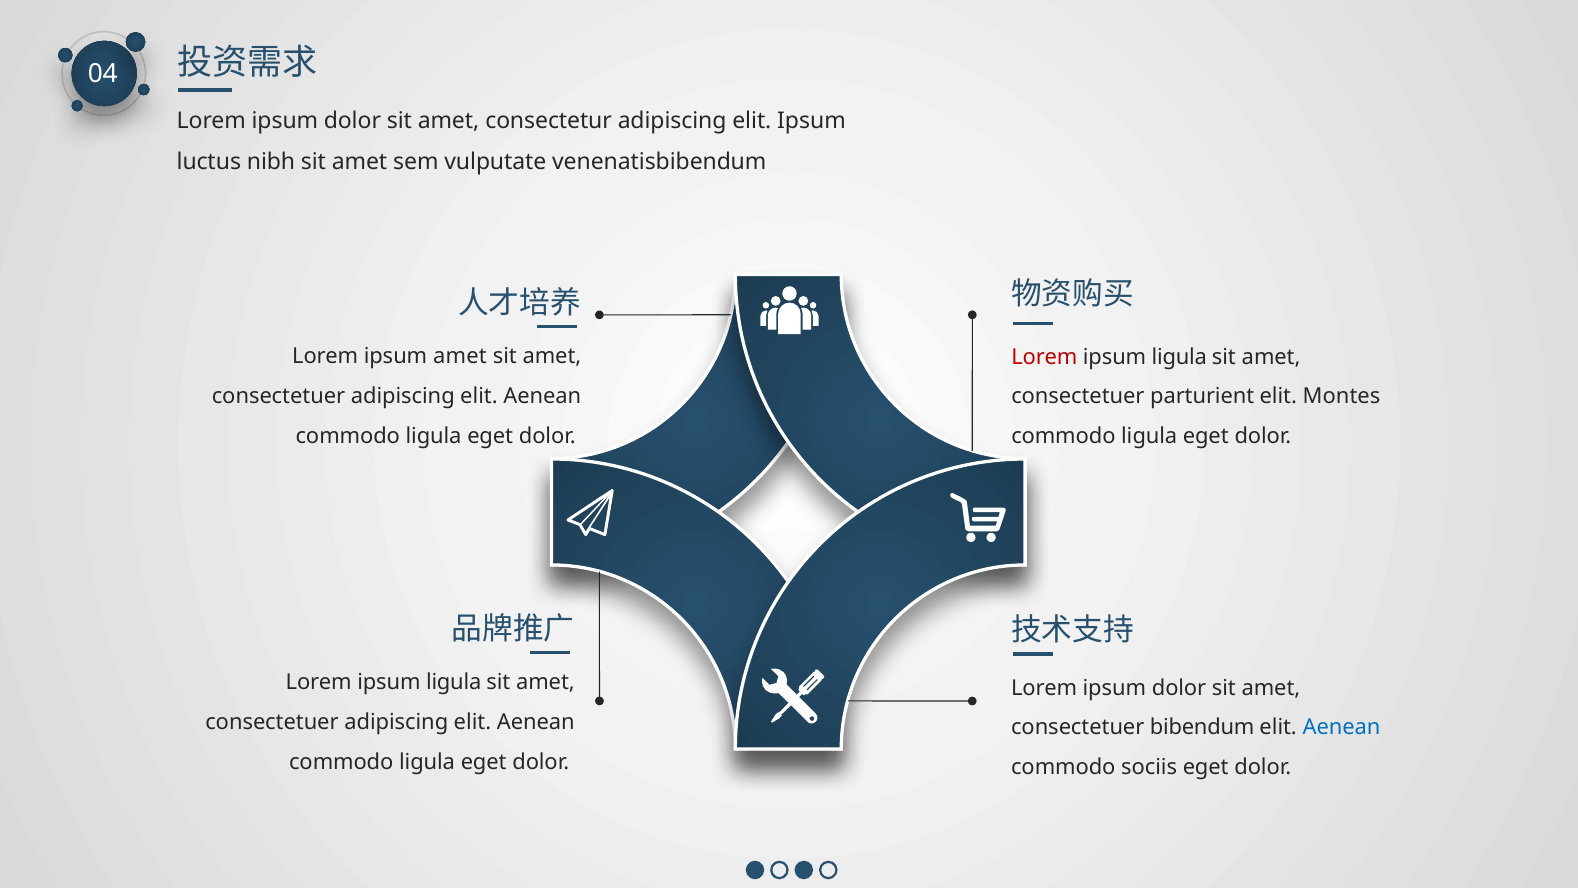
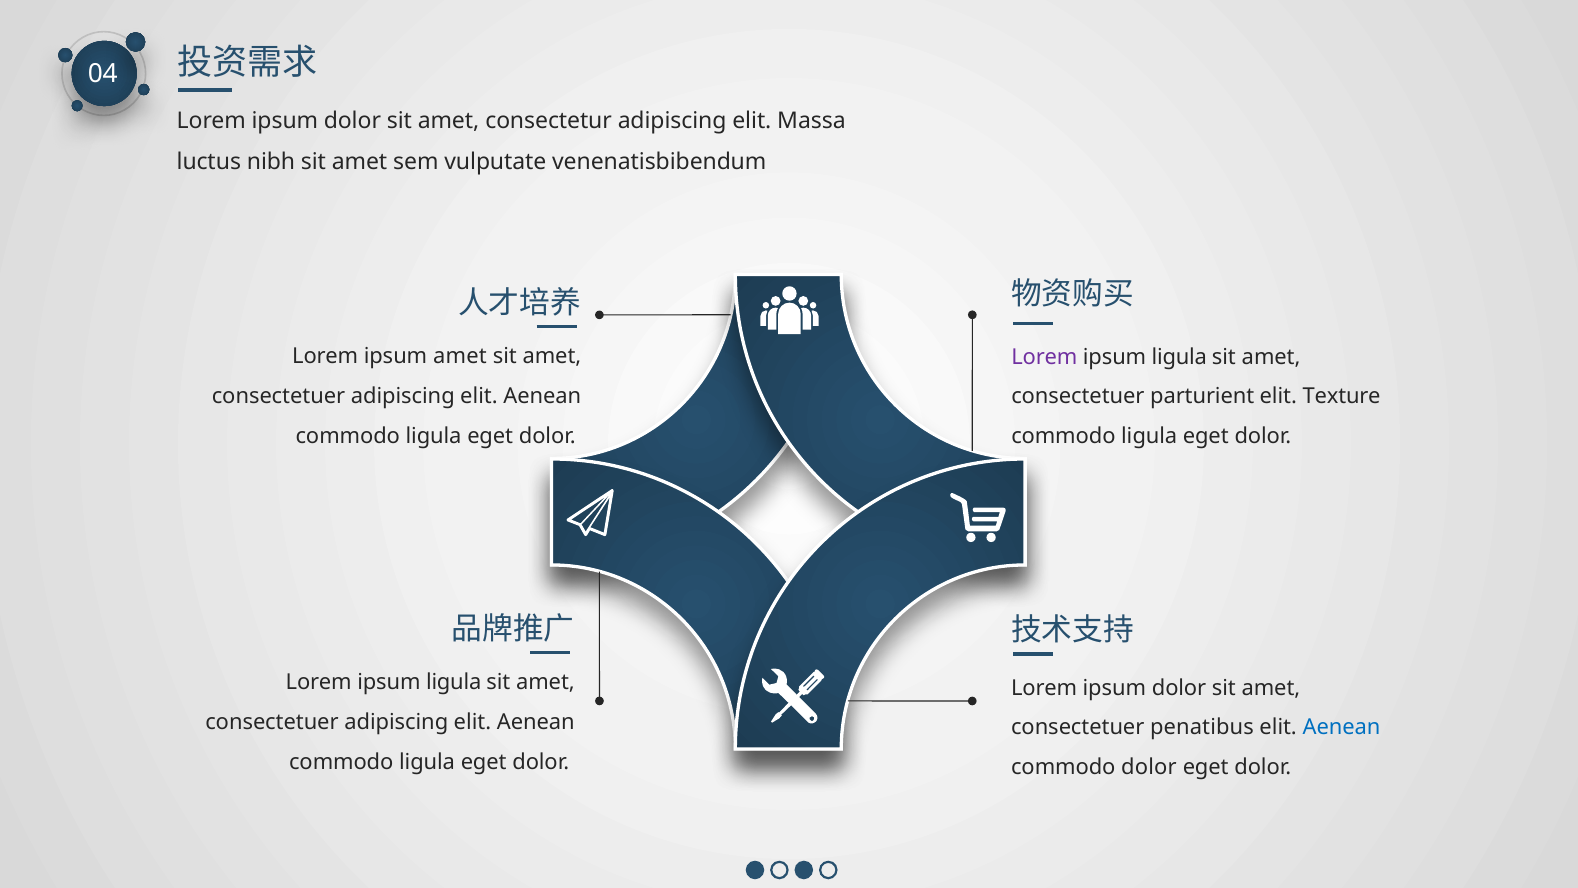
elit Ipsum: Ipsum -> Massa
Lorem at (1044, 357) colour: red -> purple
Montes: Montes -> Texture
bibendum: bibendum -> penatibus
commodo sociis: sociis -> dolor
